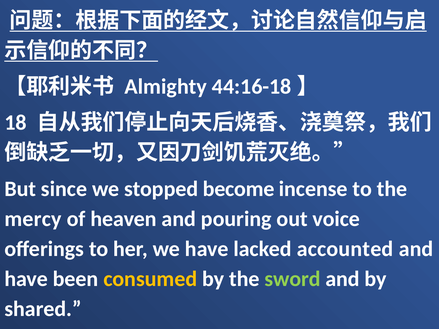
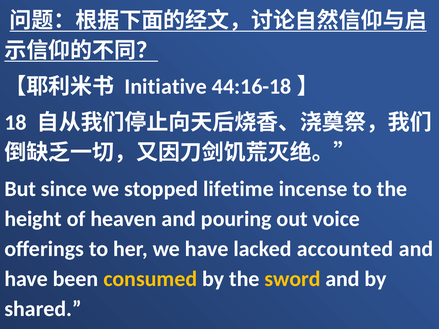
Almighty: Almighty -> Initiative
become: become -> lifetime
mercy: mercy -> height
sword colour: light green -> yellow
